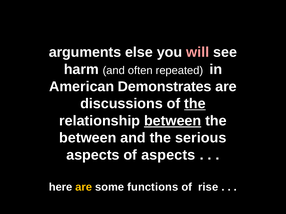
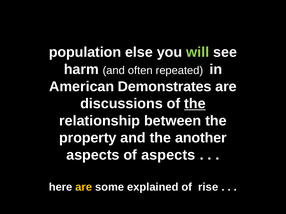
arguments: arguments -> population
will colour: pink -> light green
between at (173, 121) underline: present -> none
between at (88, 138): between -> property
serious: serious -> another
functions: functions -> explained
